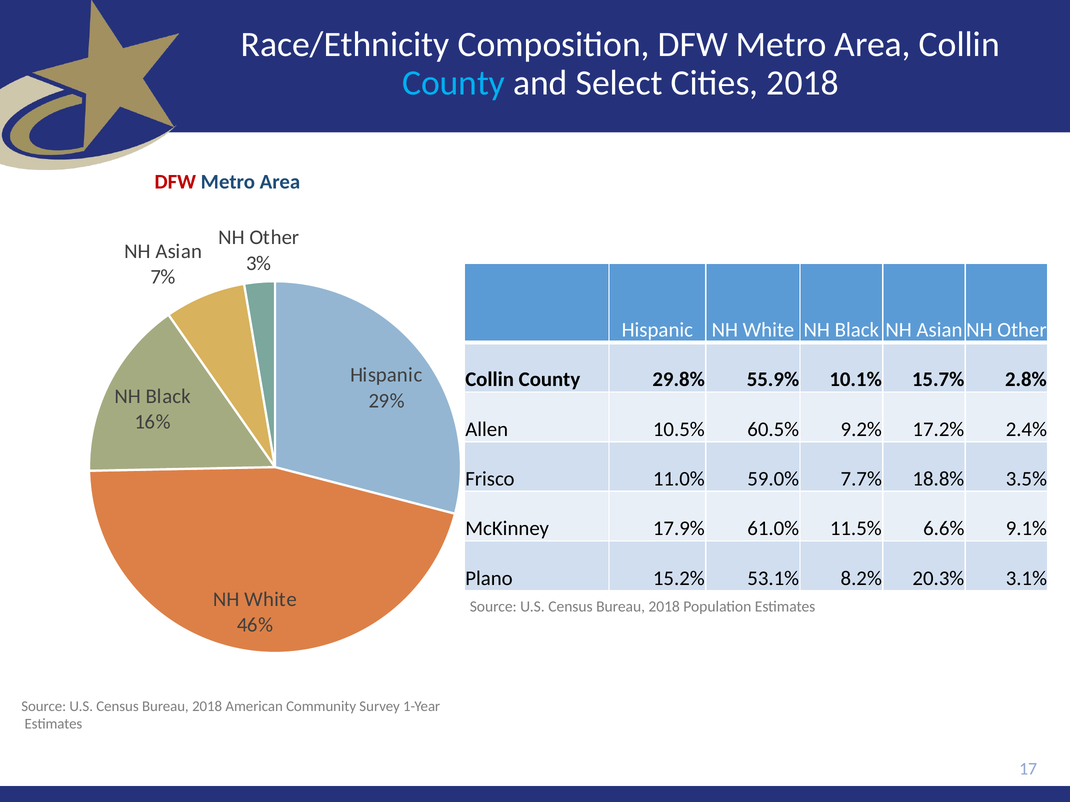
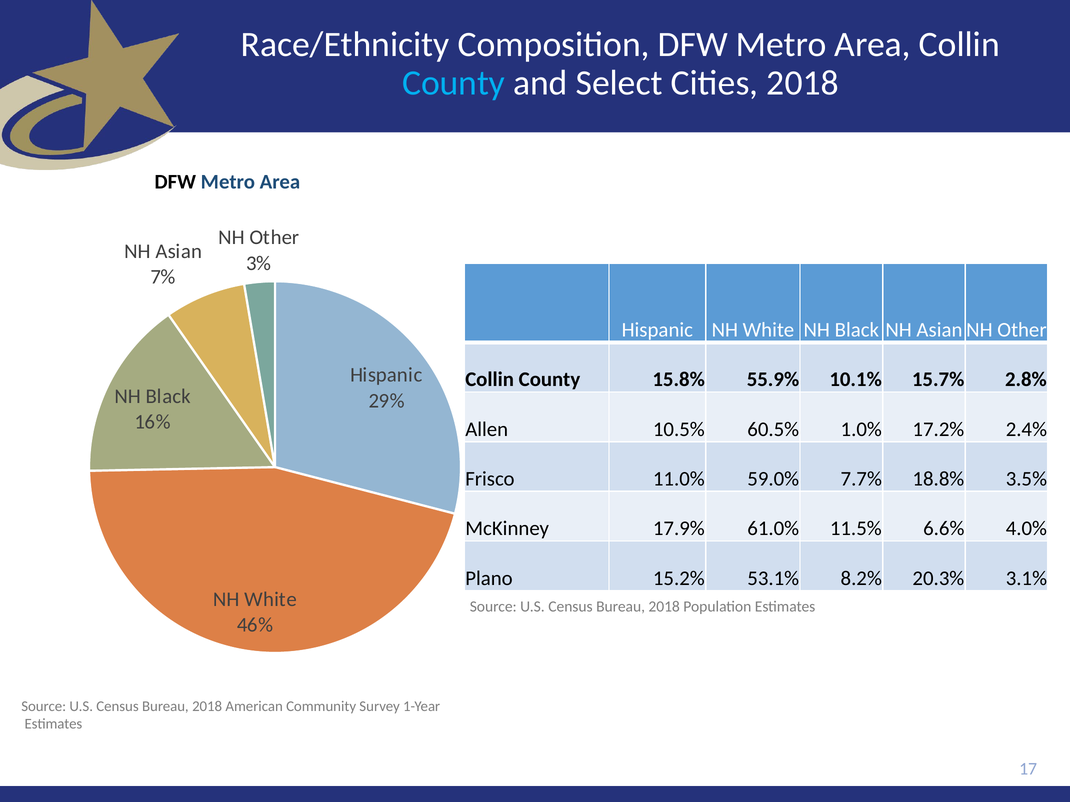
DFW at (175, 182) colour: red -> black
29.8%: 29.8% -> 15.8%
9.2%: 9.2% -> 1.0%
9.1%: 9.1% -> 4.0%
